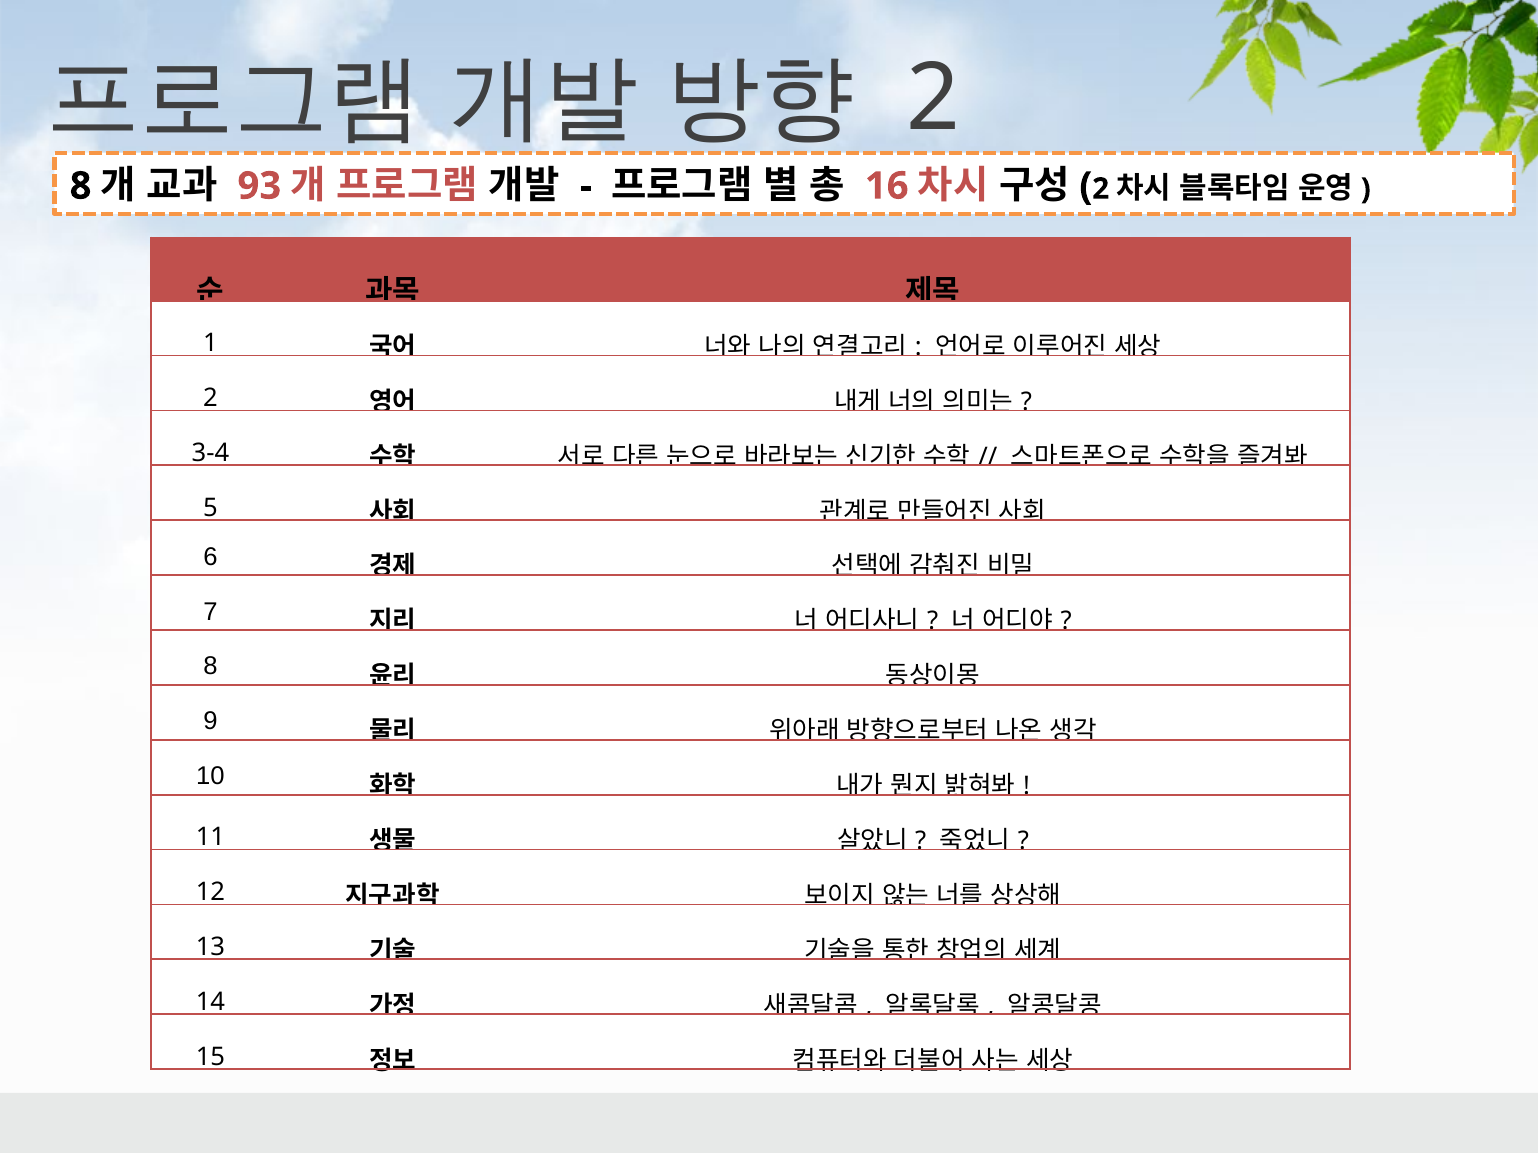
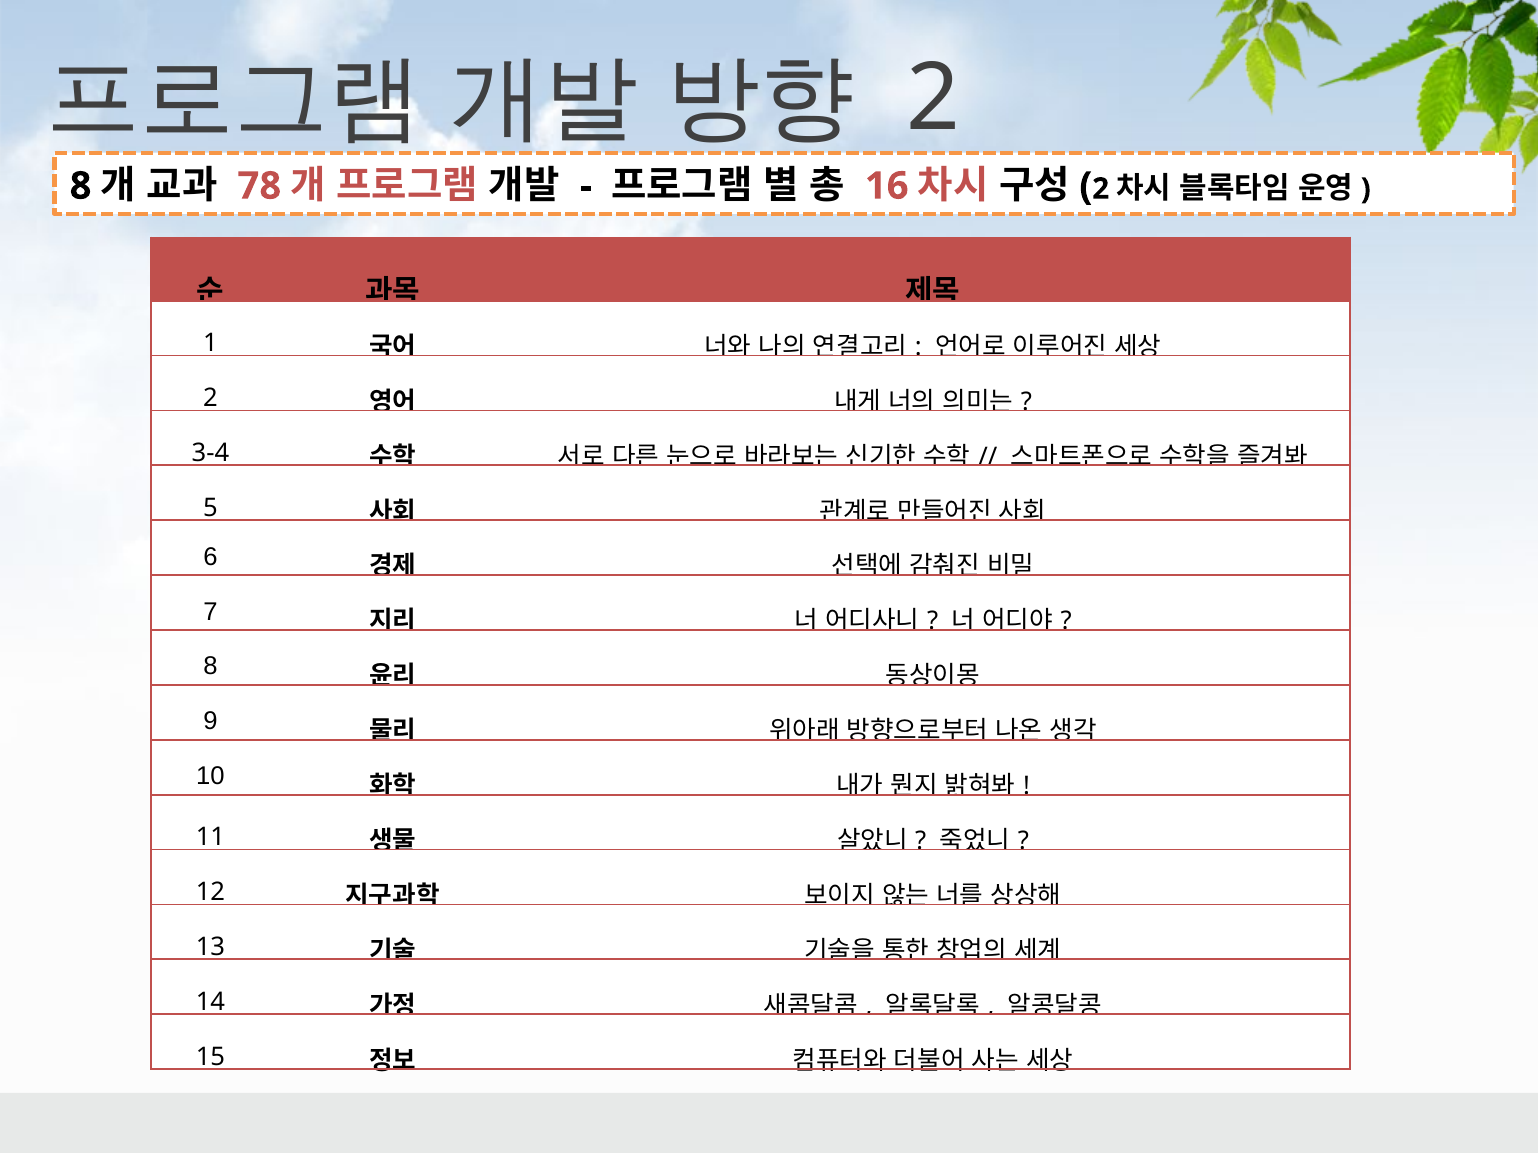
93: 93 -> 78
